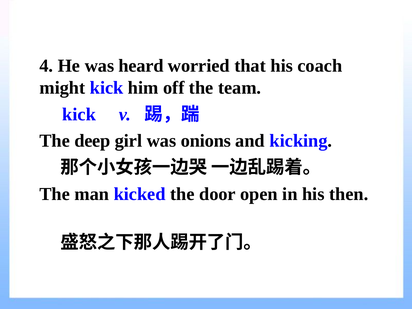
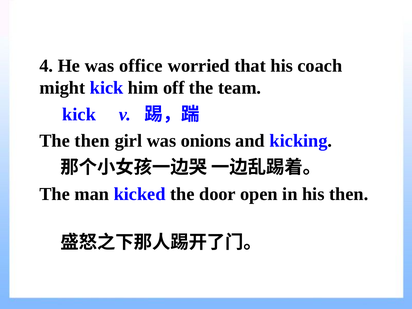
heard: heard -> office
The deep: deep -> then
